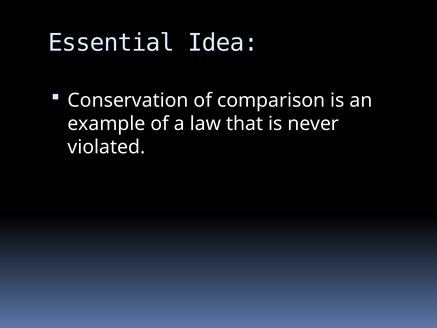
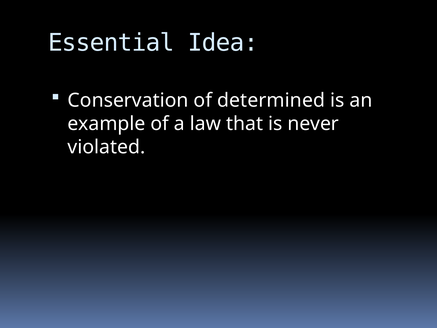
comparison: comparison -> determined
